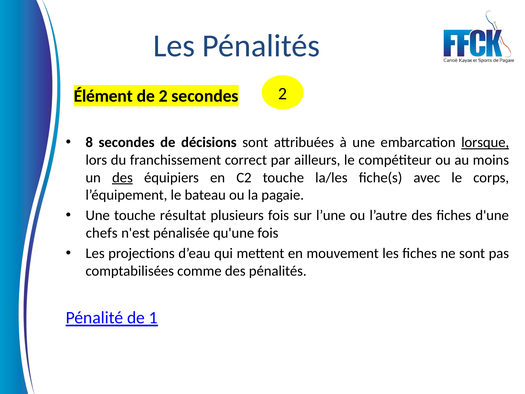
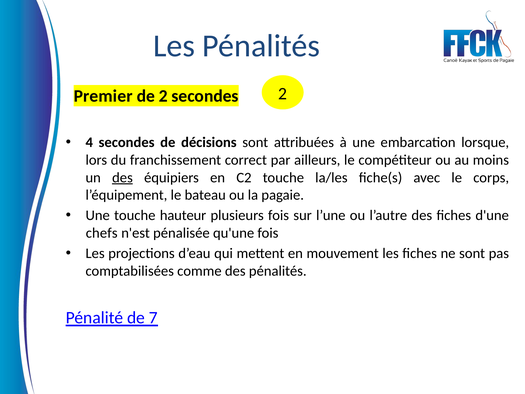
Élément: Élément -> Premier
8: 8 -> 4
lorsque underline: present -> none
résultat: résultat -> hauteur
1: 1 -> 7
